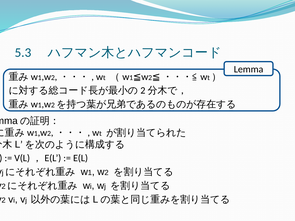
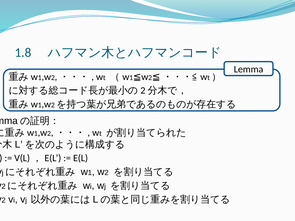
5.3: 5.3 -> 1.8
